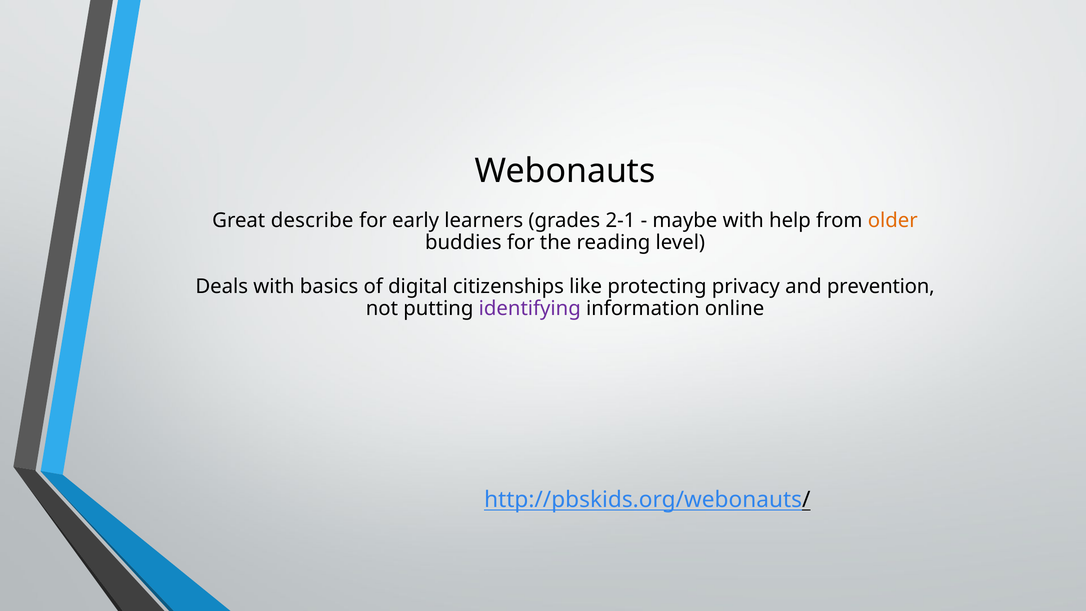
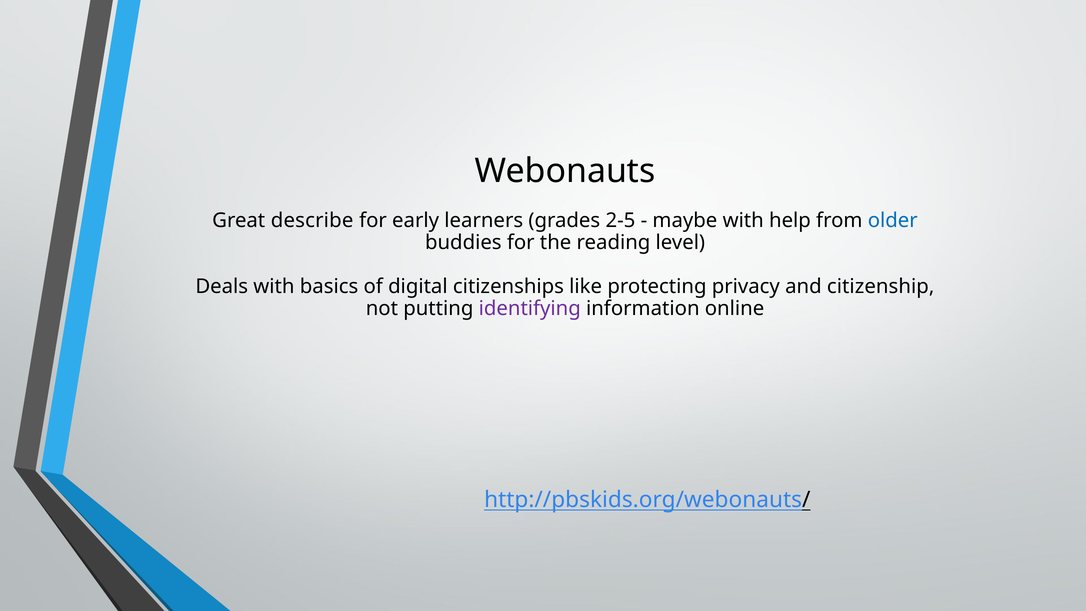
2-1: 2-1 -> 2-5
older colour: orange -> blue
prevention: prevention -> citizenship
